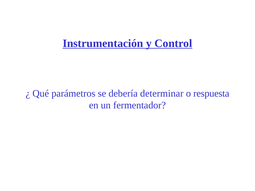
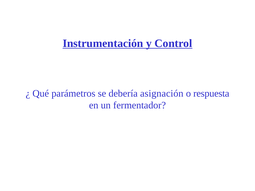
determinar: determinar -> asignación
